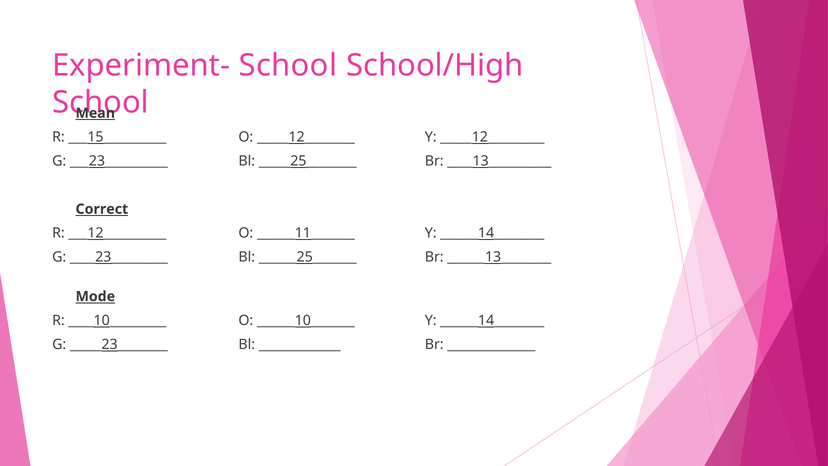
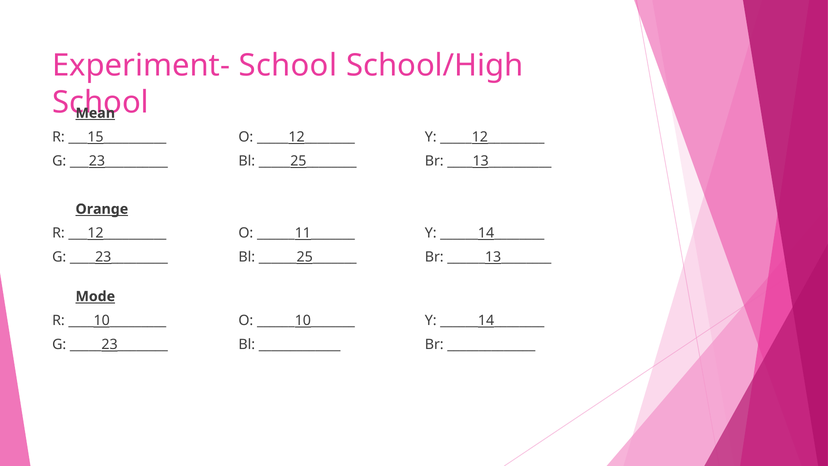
Correct: Correct -> Orange
